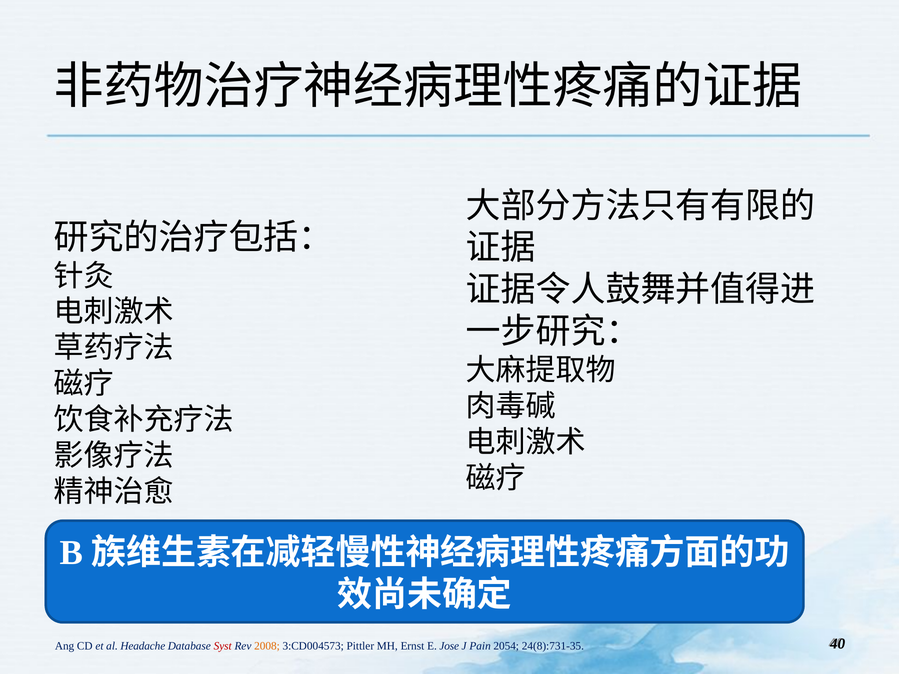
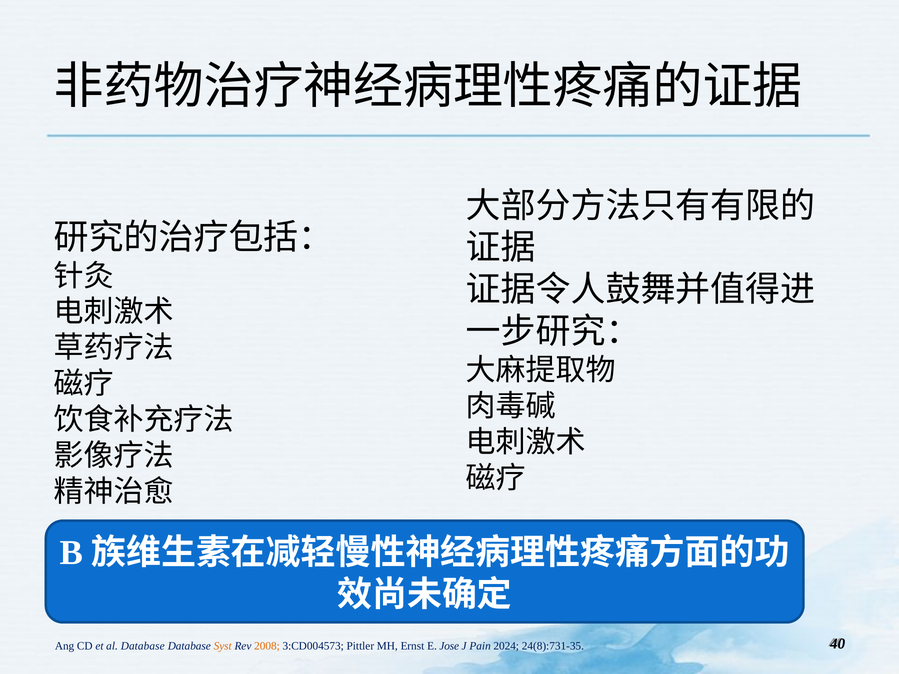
al Headache: Headache -> Database
Syst colour: red -> orange
2054: 2054 -> 2024
